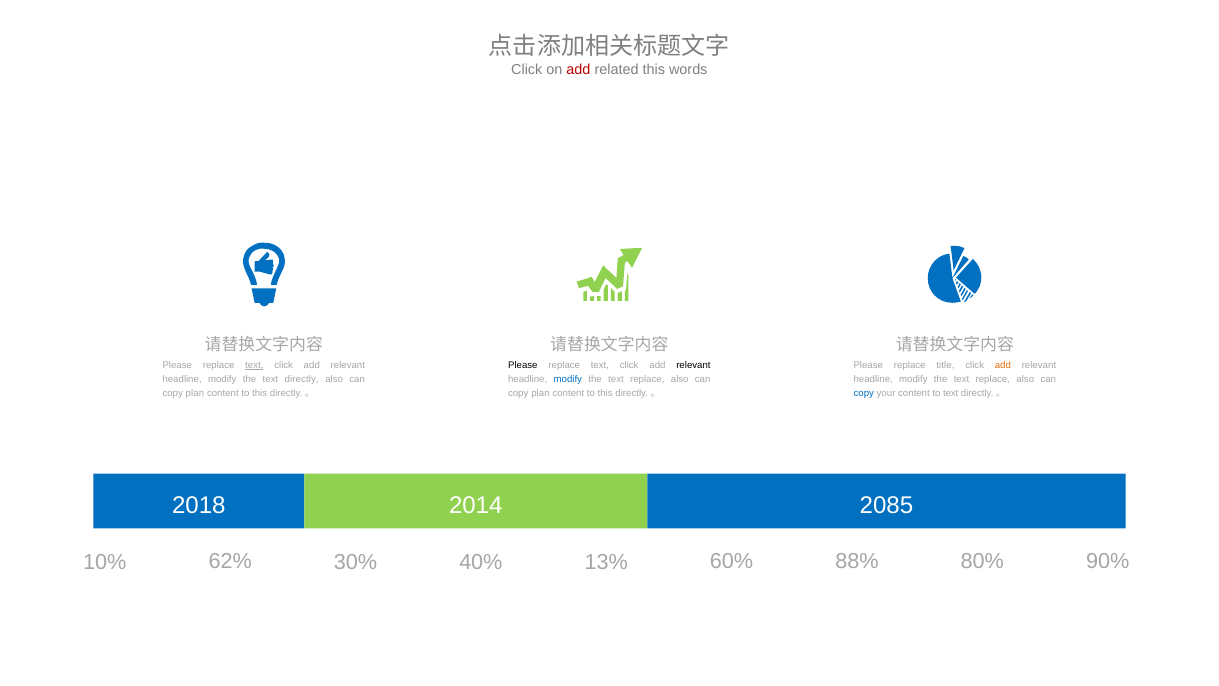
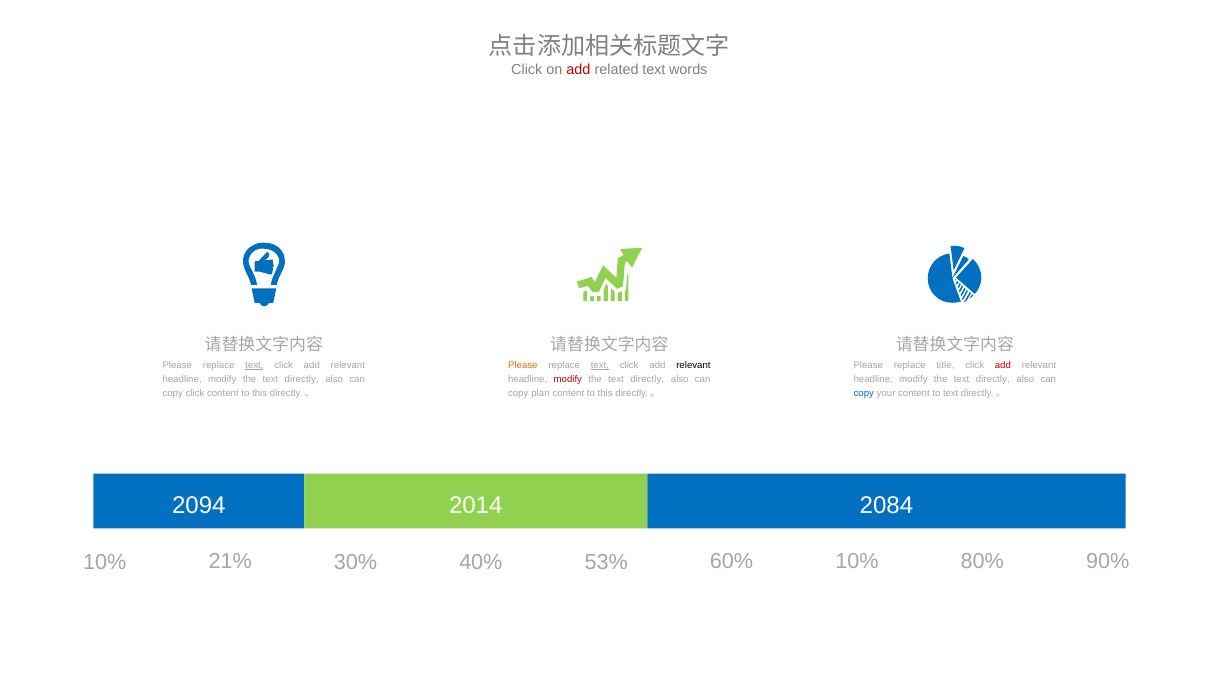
related this: this -> text
Please at (523, 365) colour: black -> orange
text at (600, 365) underline: none -> present
add at (1003, 365) colour: orange -> red
modify at (568, 379) colour: blue -> red
replace at (647, 379): replace -> directly
replace at (993, 379): replace -> directly
plan at (195, 393): plan -> click
2018: 2018 -> 2094
2085: 2085 -> 2084
62%: 62% -> 21%
13%: 13% -> 53%
60% 88%: 88% -> 10%
